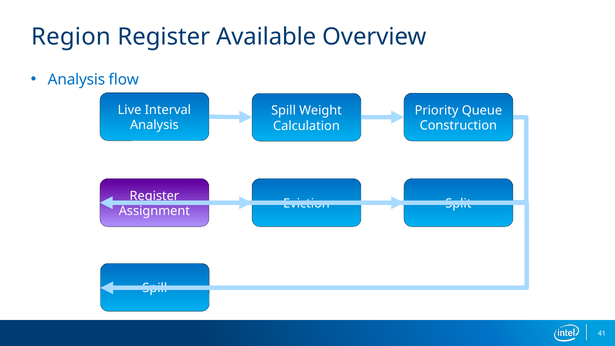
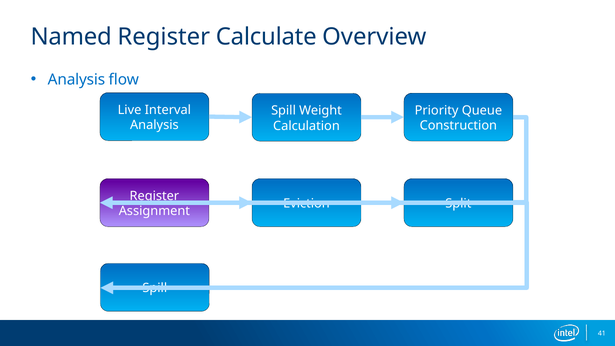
Region: Region -> Named
Available: Available -> Calculate
